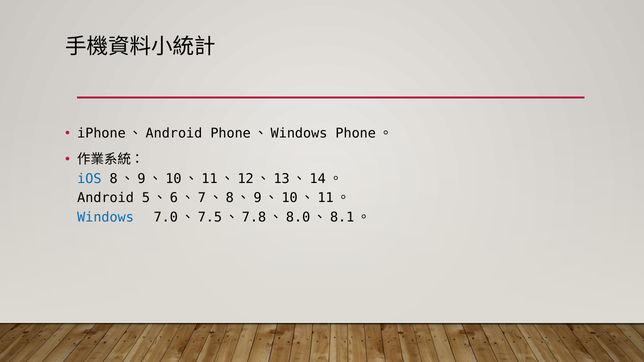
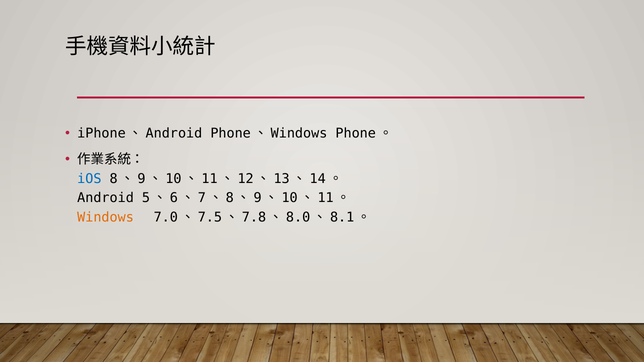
Windows colour: blue -> orange
